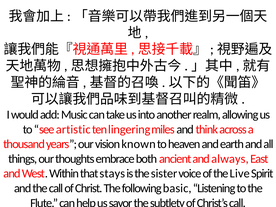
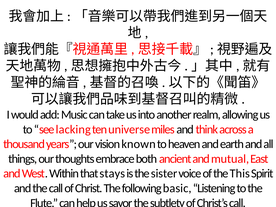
artistic: artistic -> lacking
lingering: lingering -> universe
always: always -> mutual
Live: Live -> This
